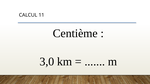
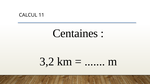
Centième: Centième -> Centaines
3,0: 3,0 -> 3,2
